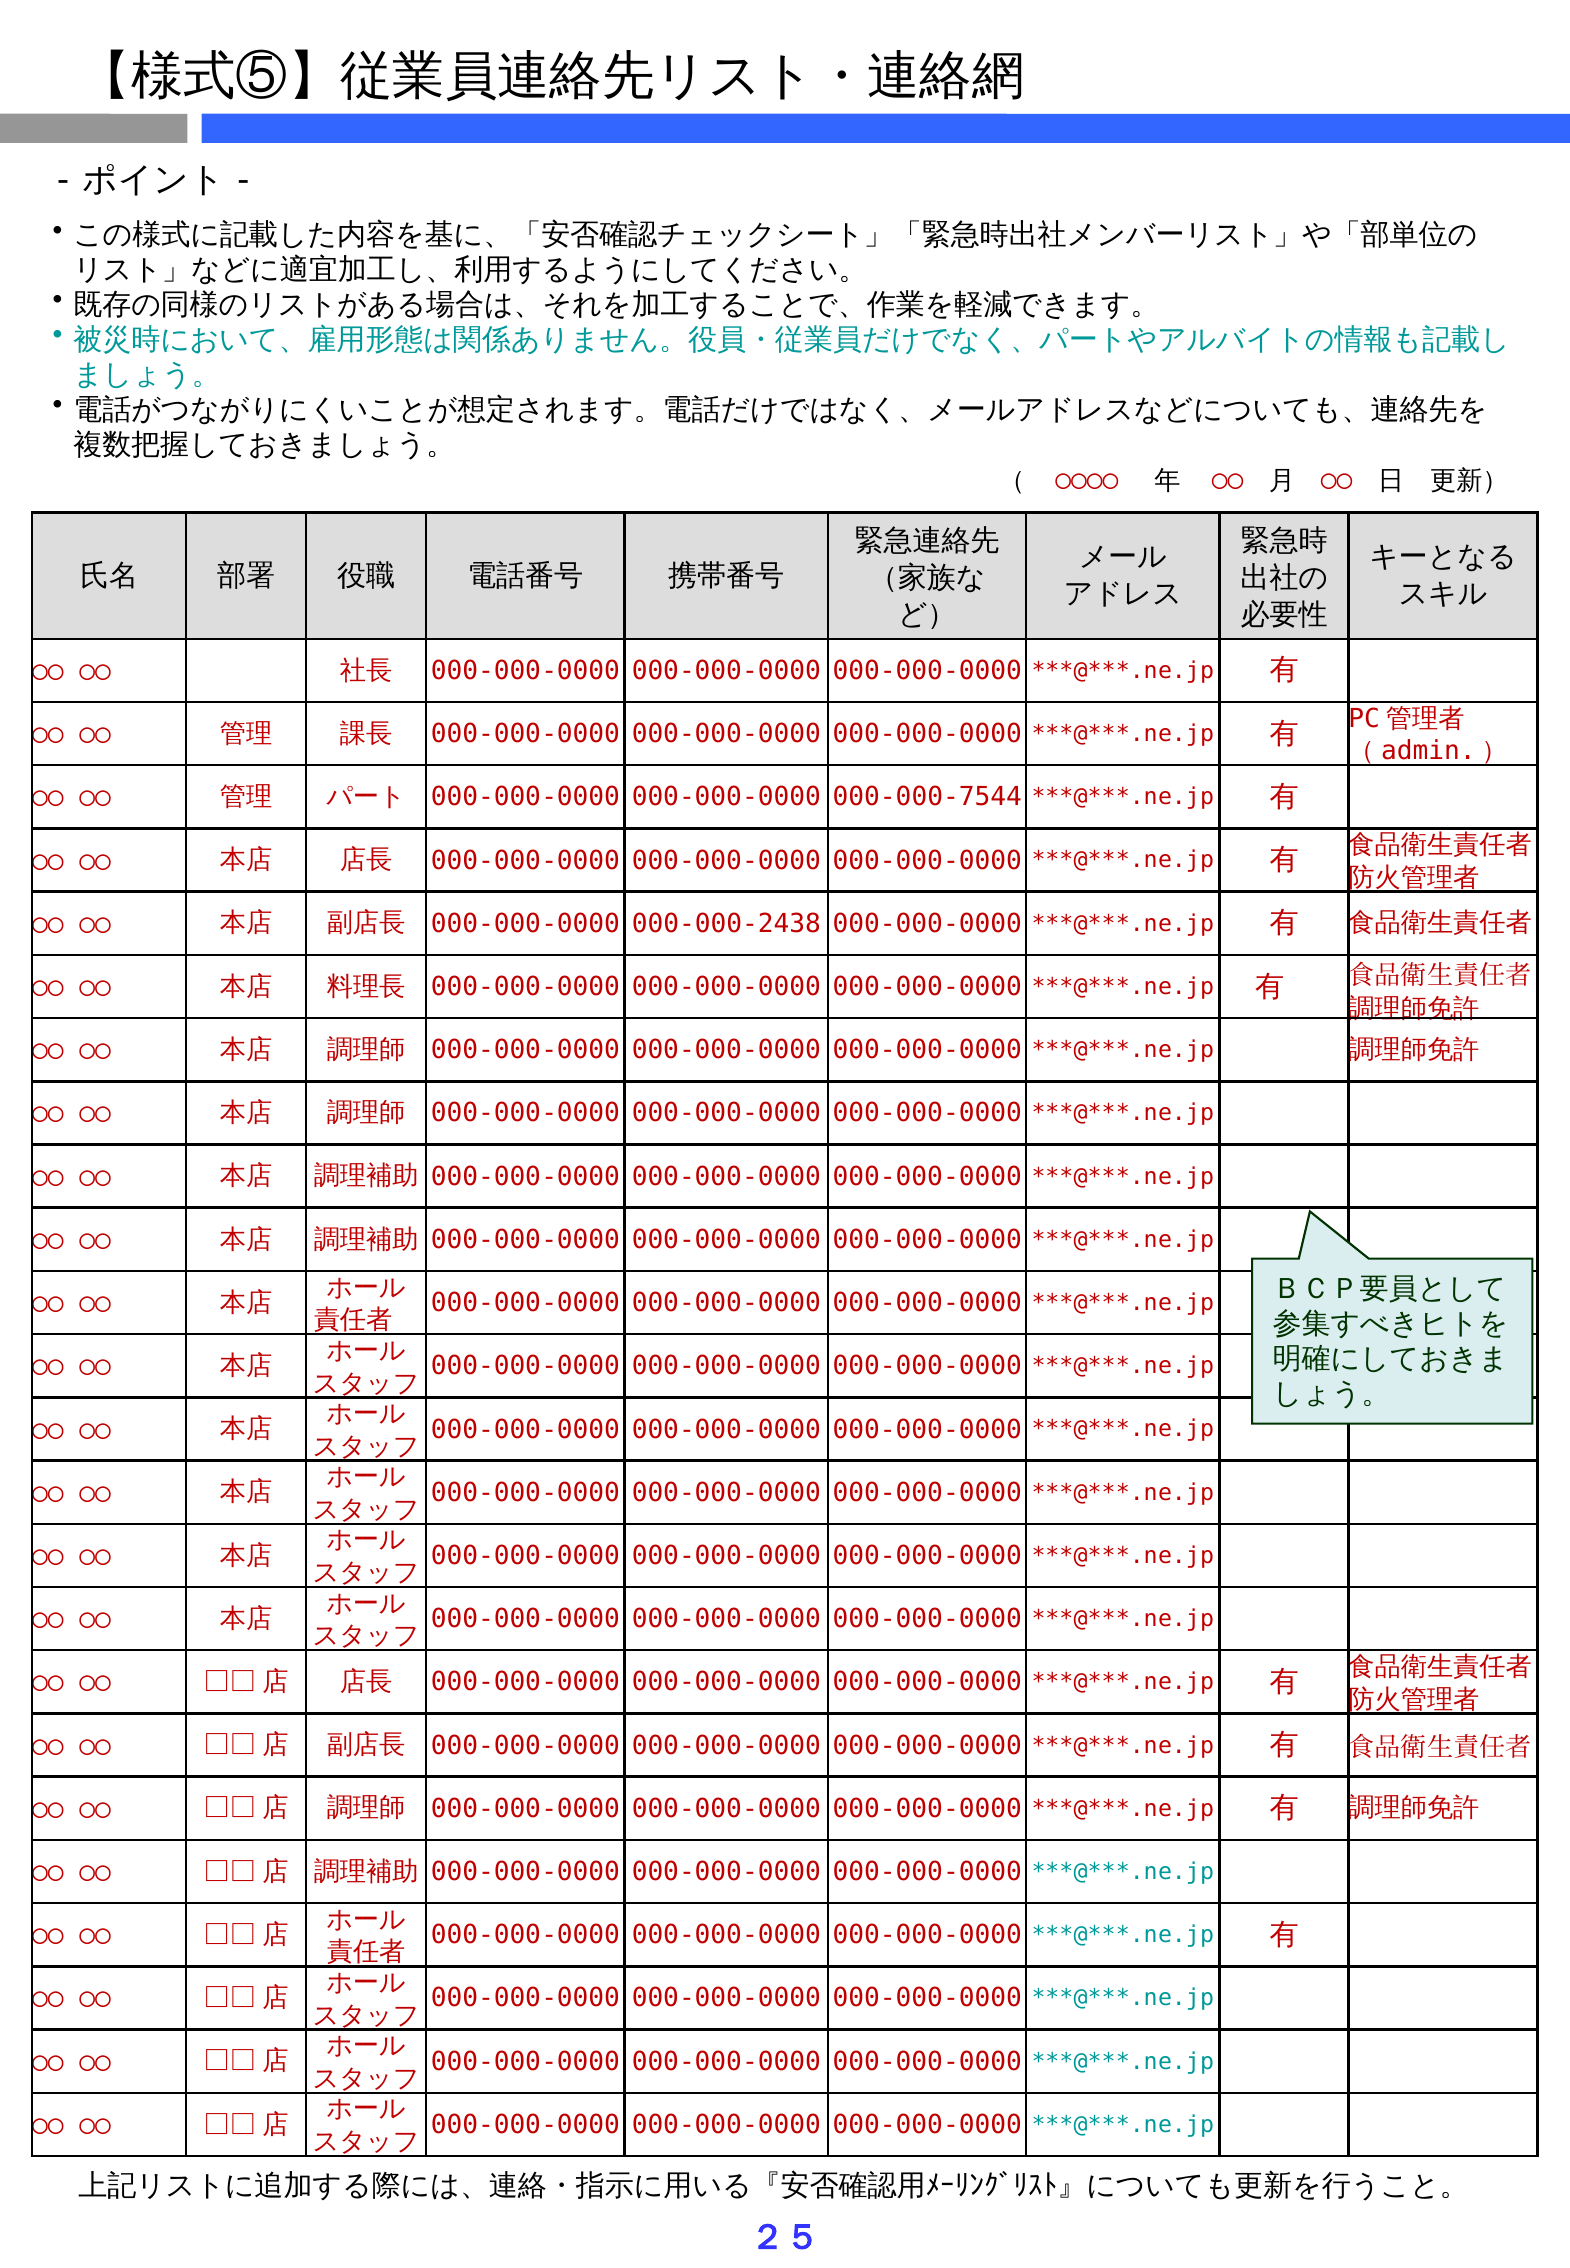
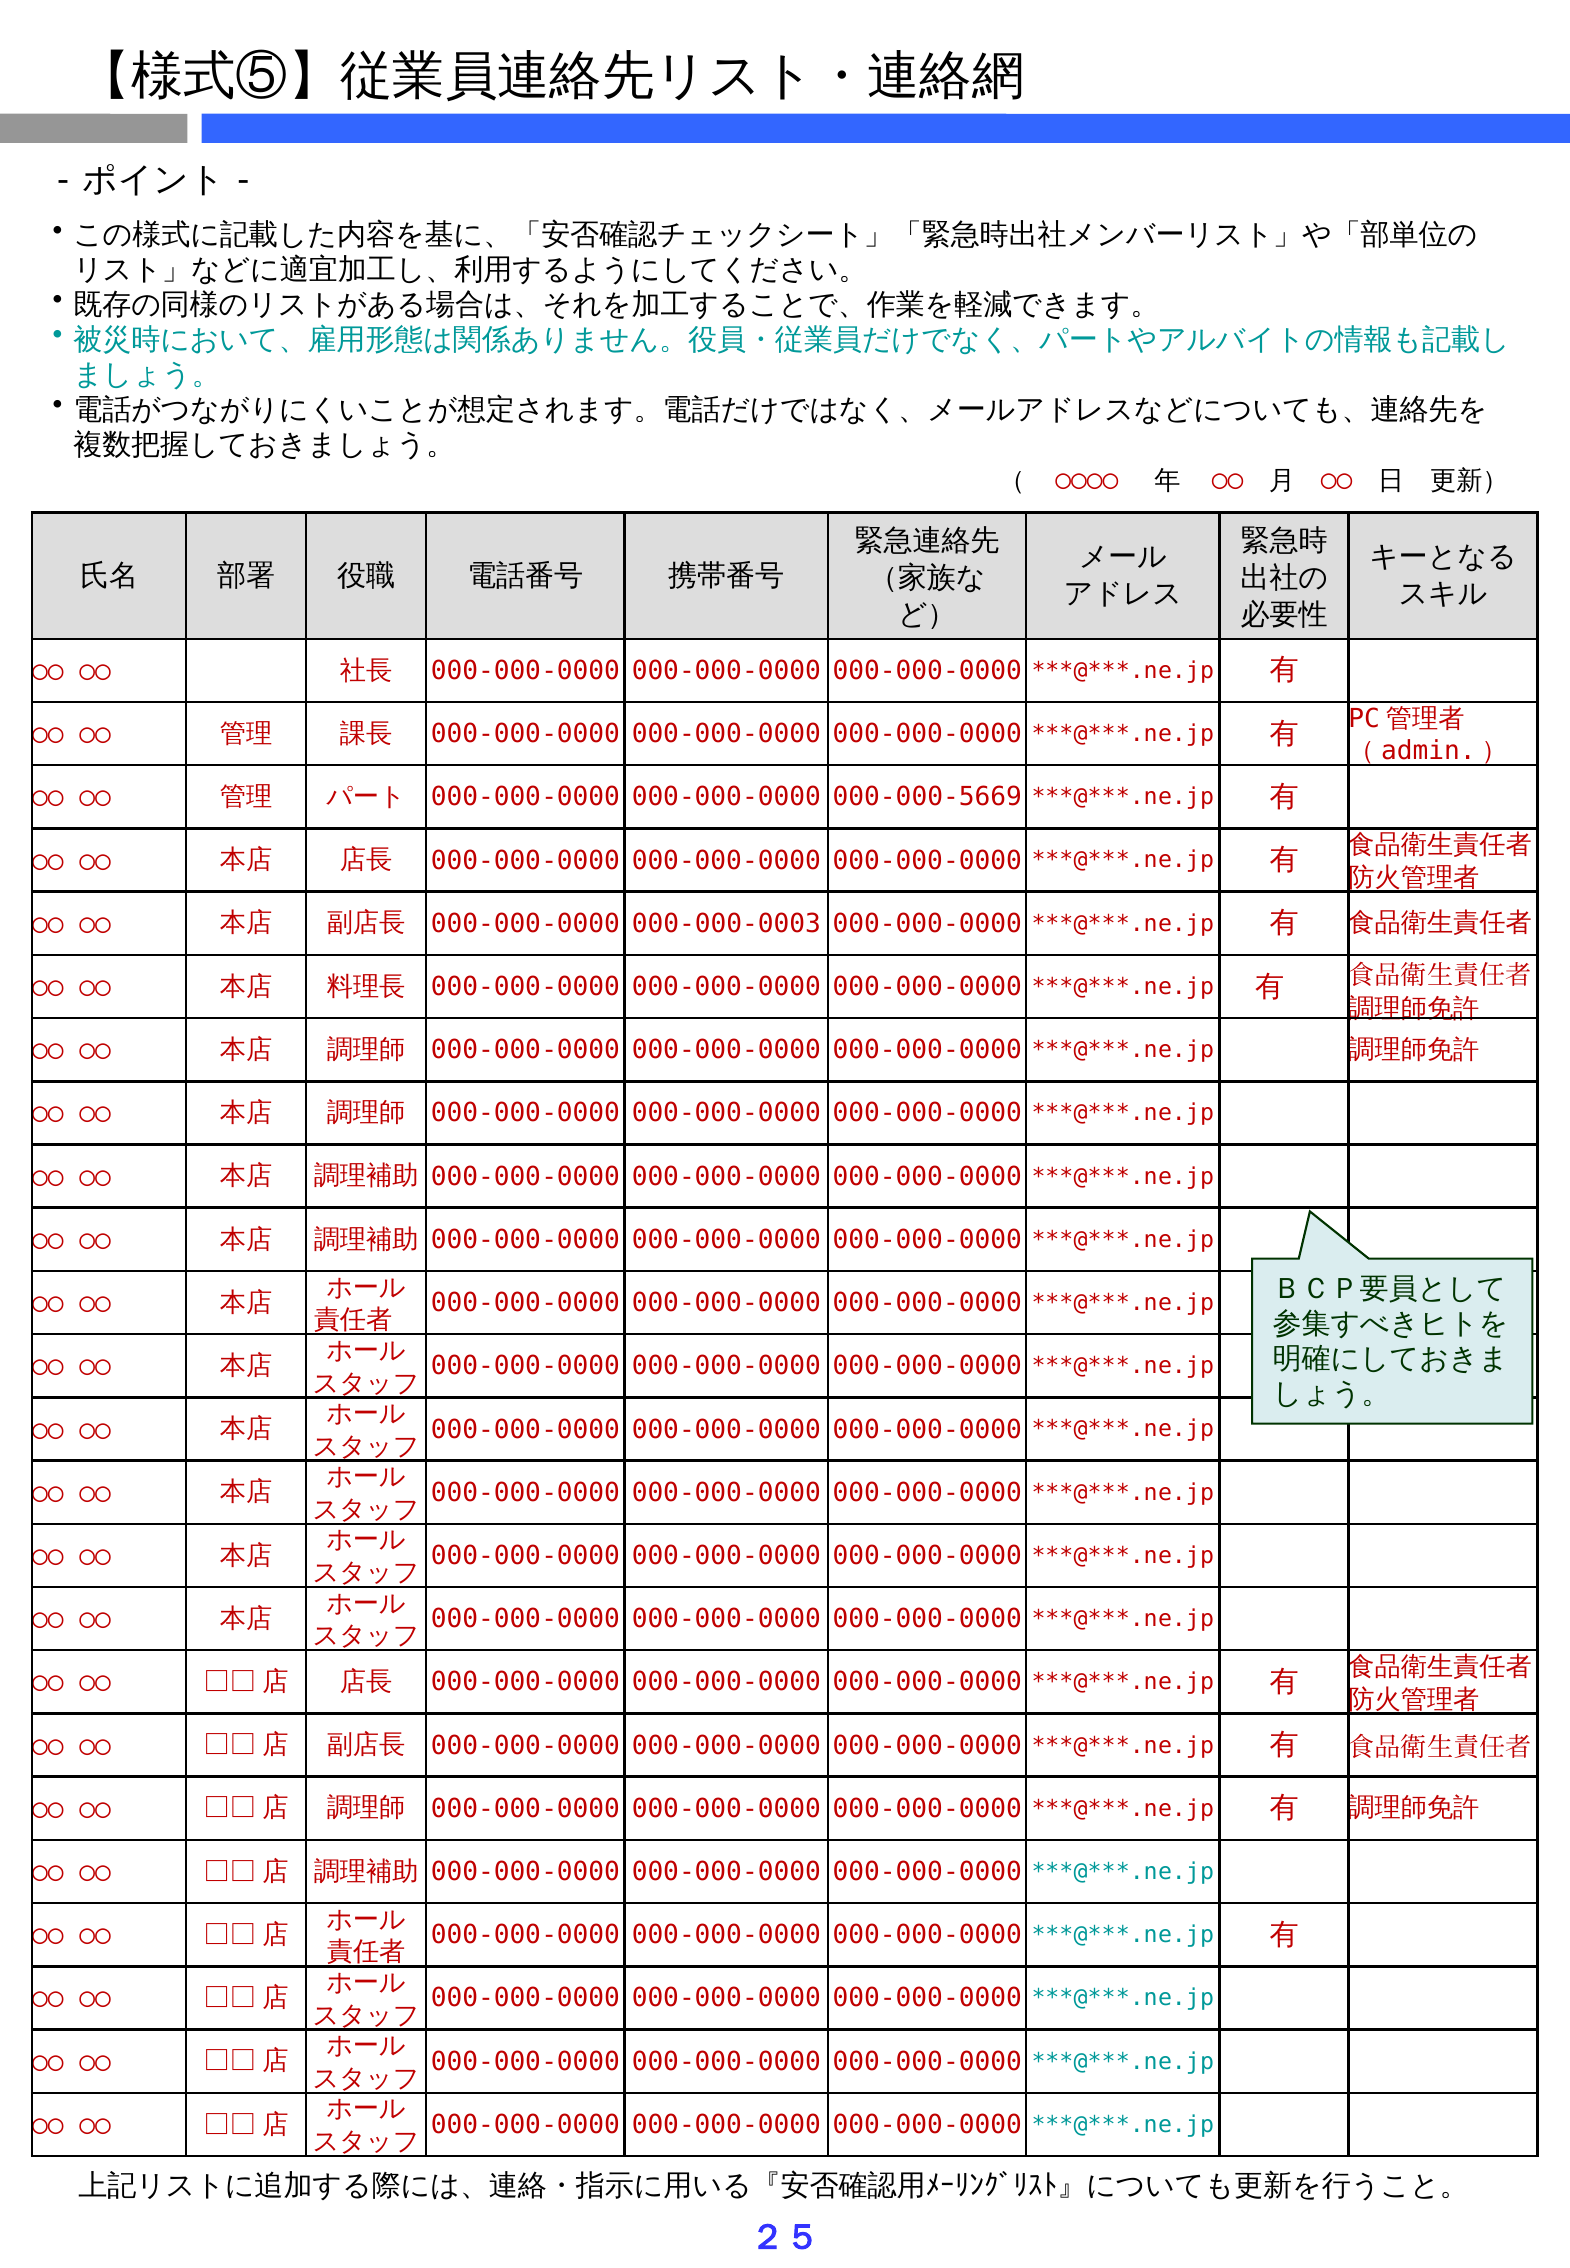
000-000-7544: 000-000-7544 -> 000-000-5669
000-000-2438: 000-000-2438 -> 000-000-0003
